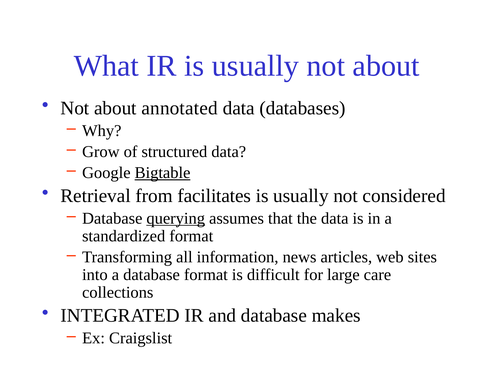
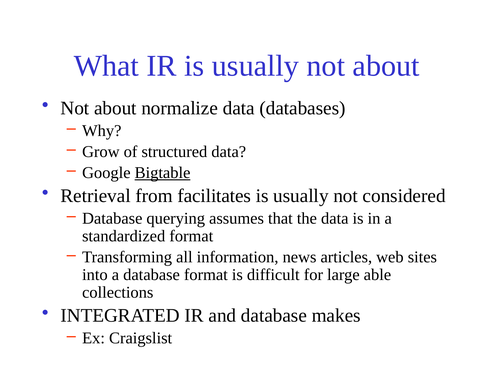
annotated: annotated -> normalize
querying underline: present -> none
care: care -> able
